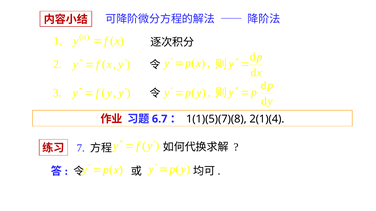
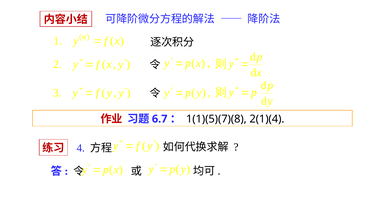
7: 7 -> 4
